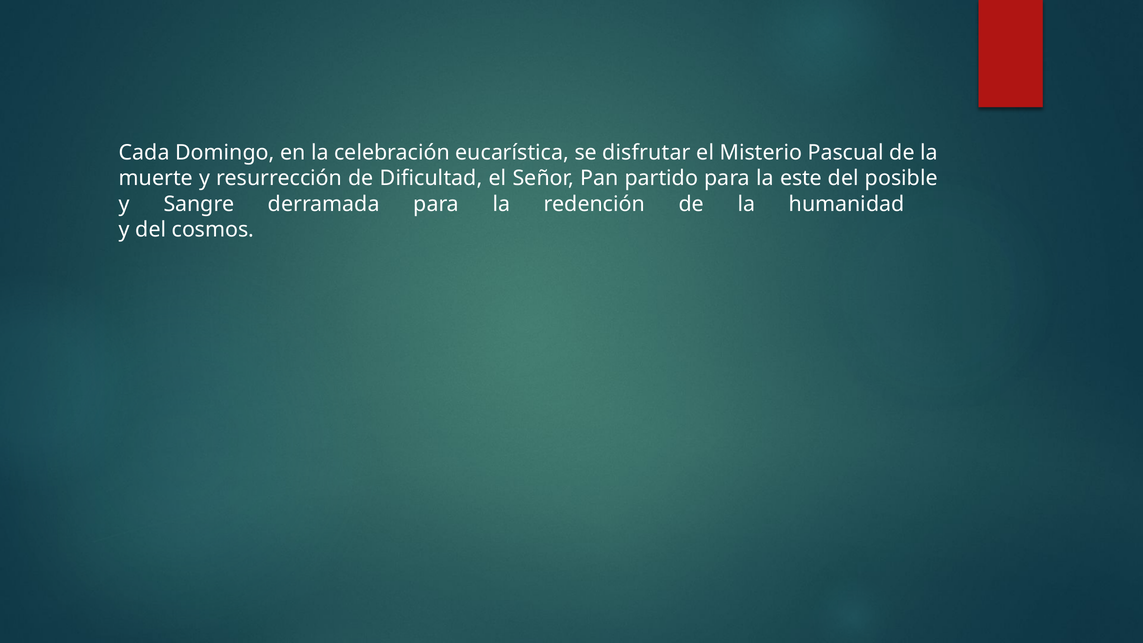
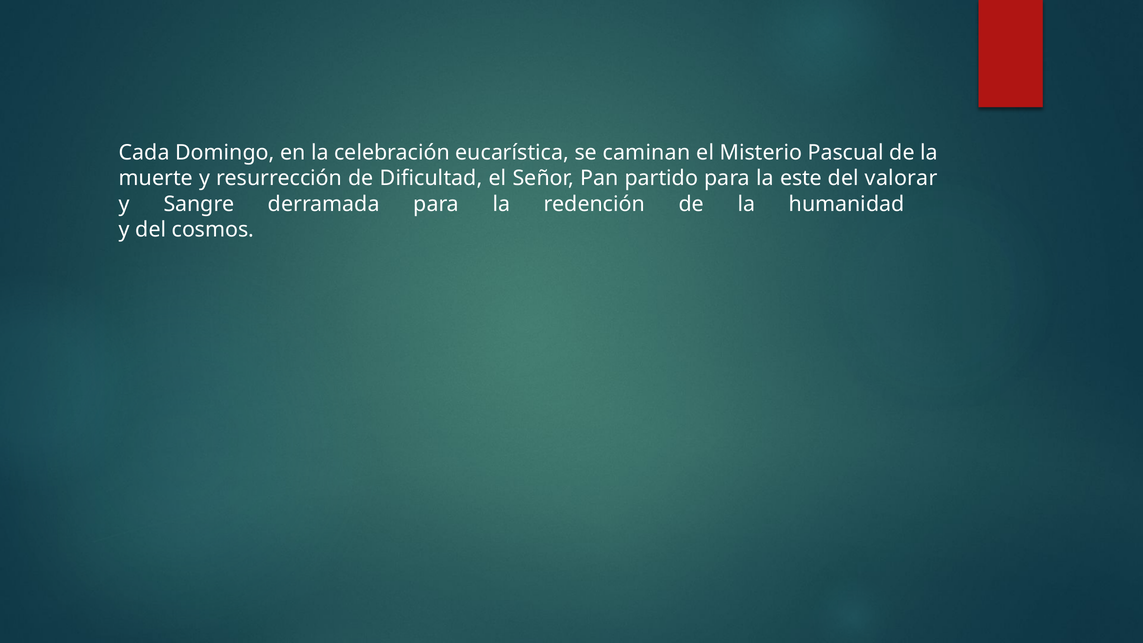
disfrutar: disfrutar -> caminan
posible: posible -> valorar
